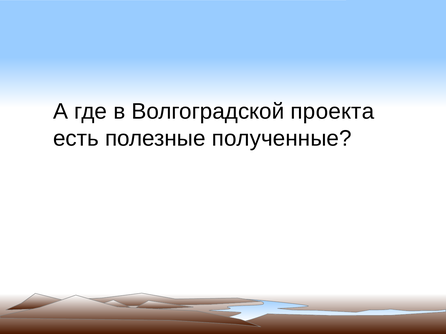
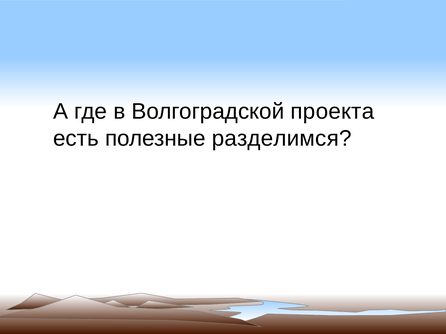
полученные: полученные -> разделимся
